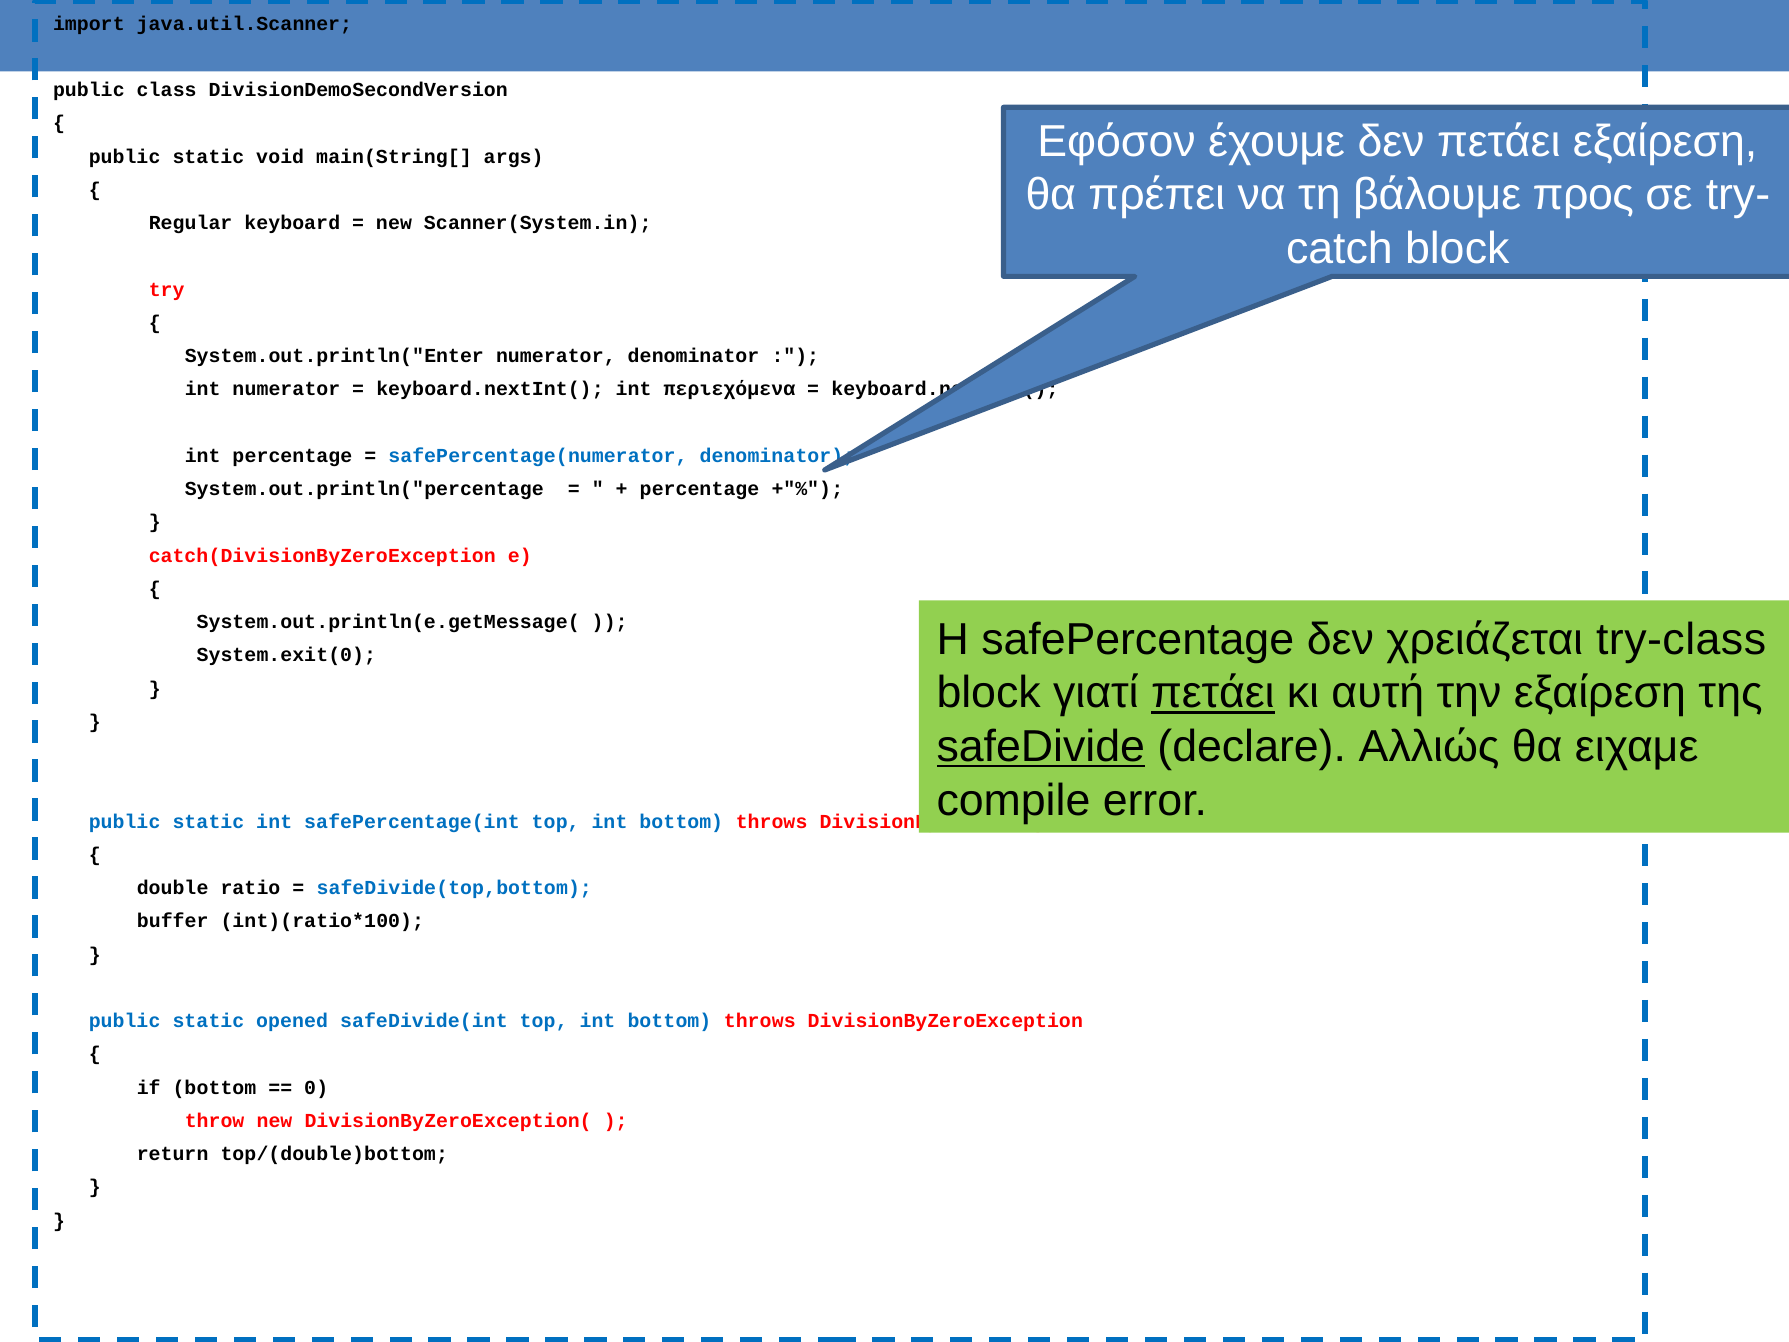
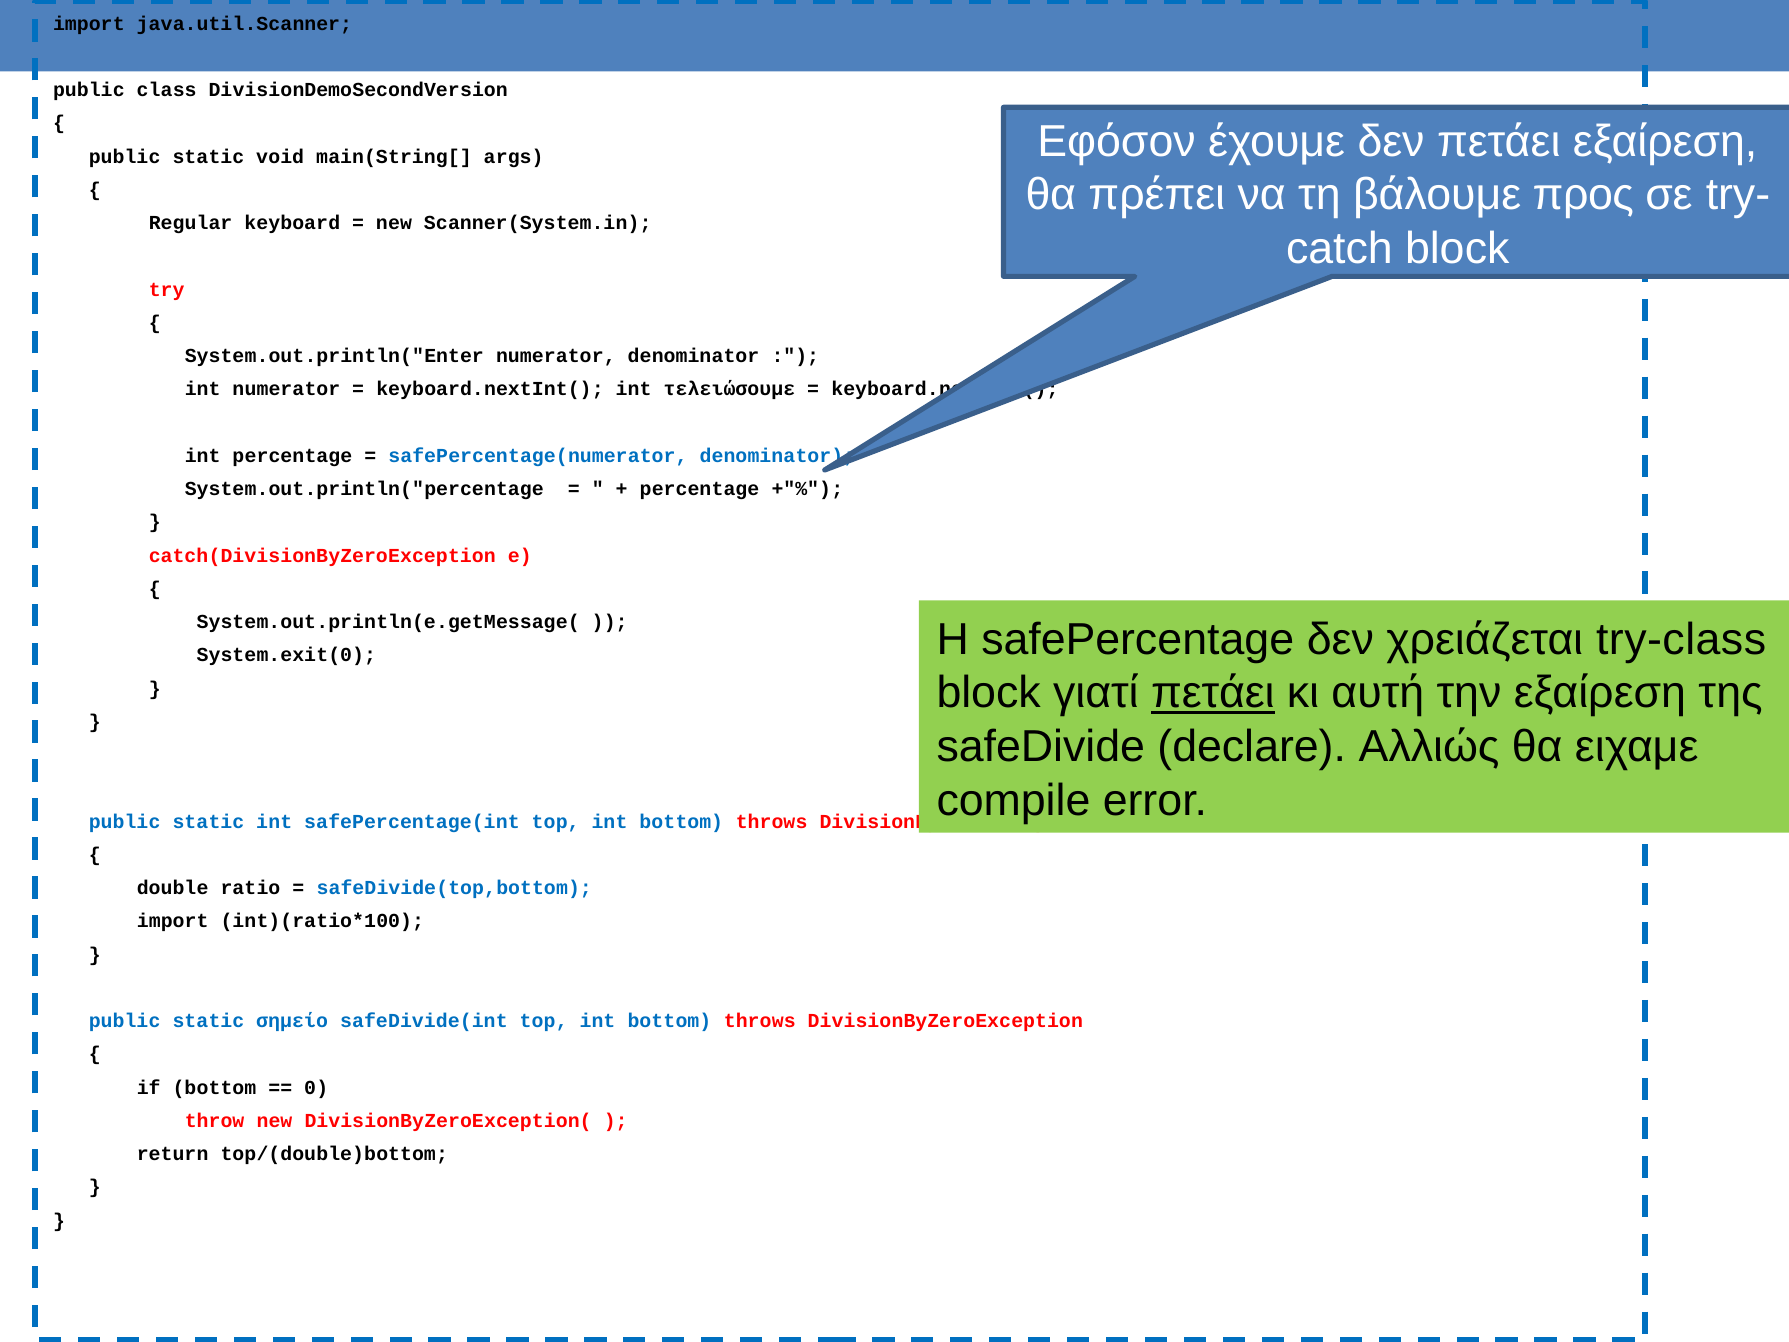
περιεχόμενα: περιεχόμενα -> τελειώσουμε
safeDivide underline: present -> none
buffer at (173, 921): buffer -> import
opened: opened -> σημείο
